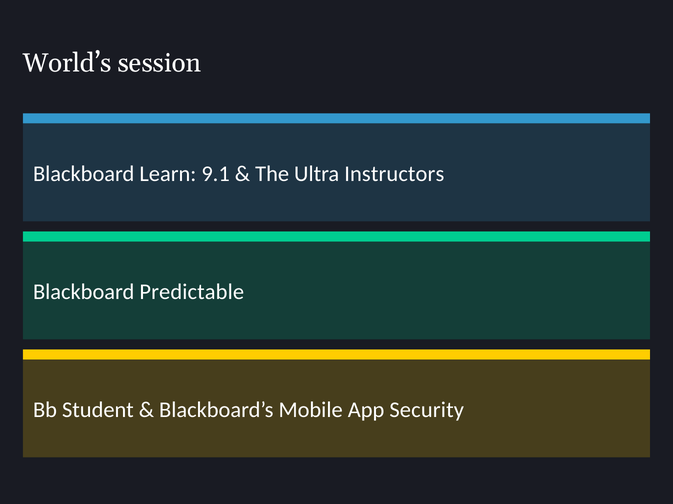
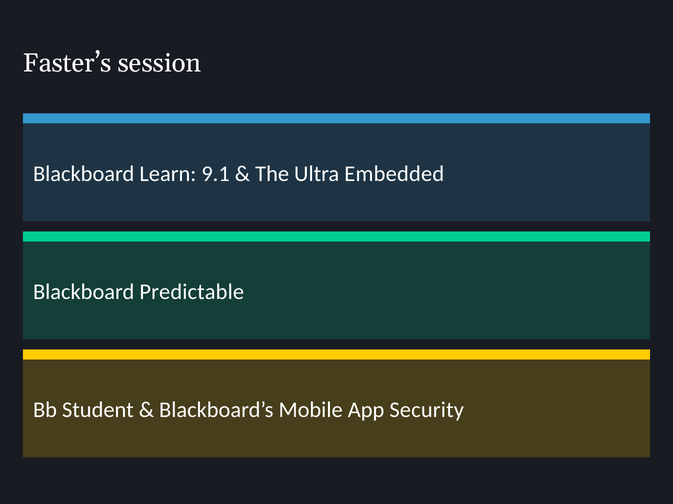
World’s: World’s -> Faster’s
Instructors: Instructors -> Embedded
